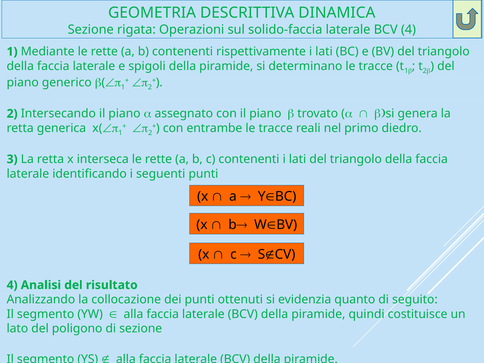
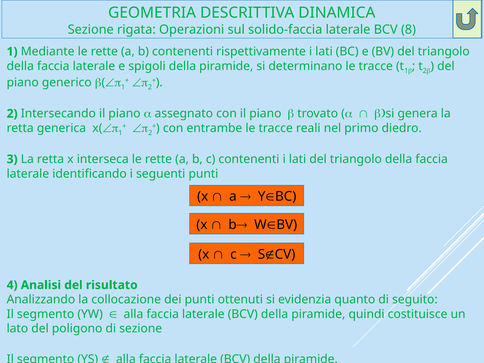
BCV 4: 4 -> 8
